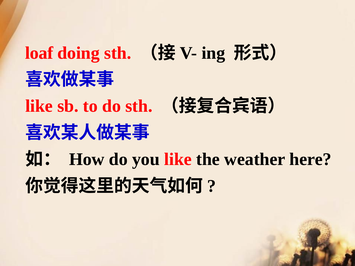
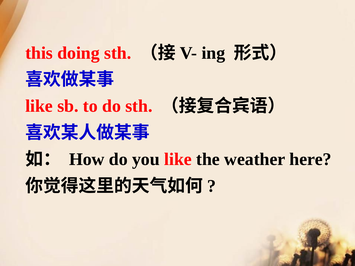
loaf: loaf -> this
